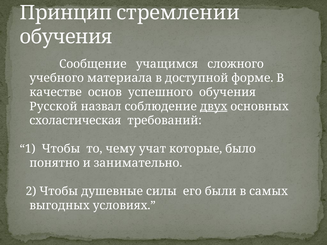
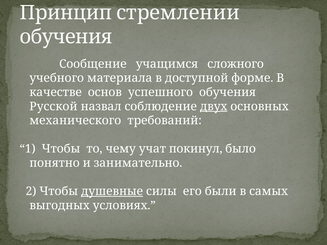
схоластическая: схоластическая -> механического
которые: которые -> покинул
душевные underline: none -> present
